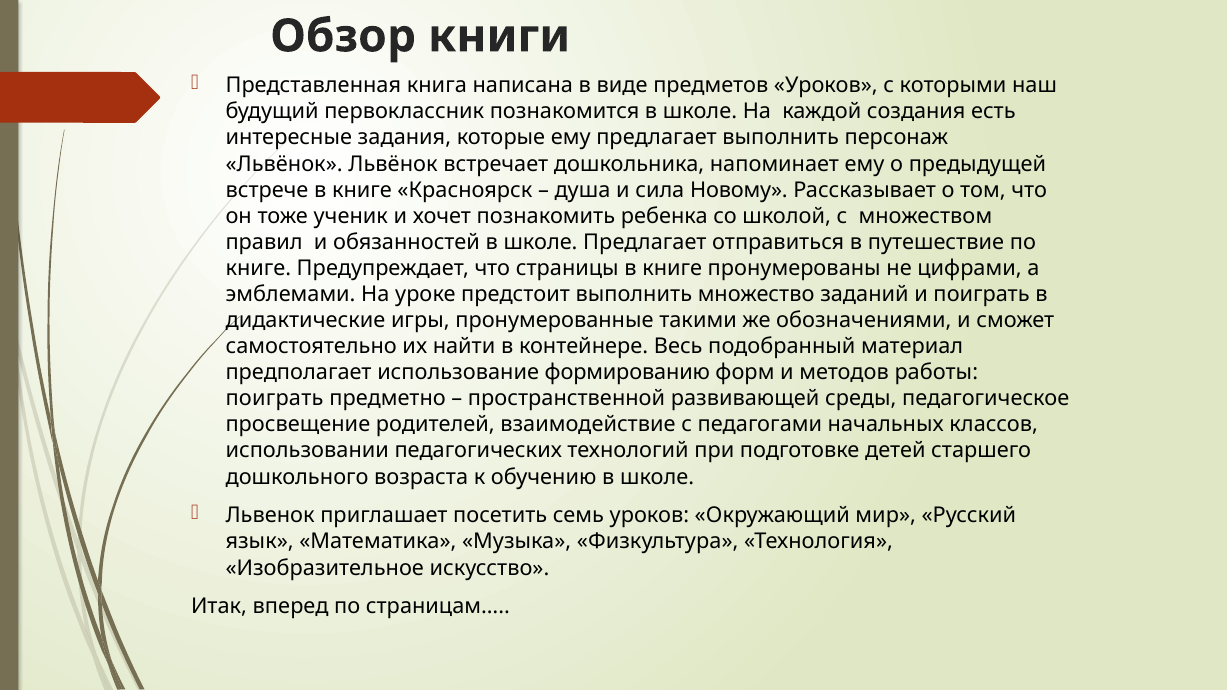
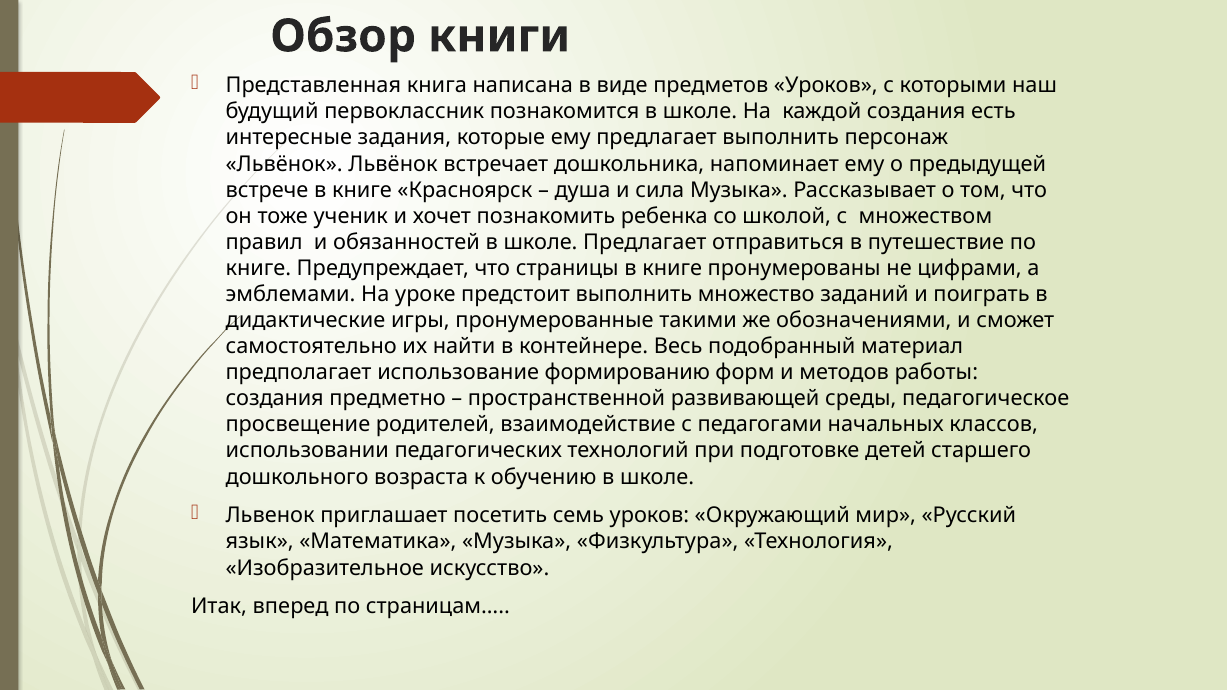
сила Новому: Новому -> Музыка
поиграть at (275, 399): поиграть -> создания
